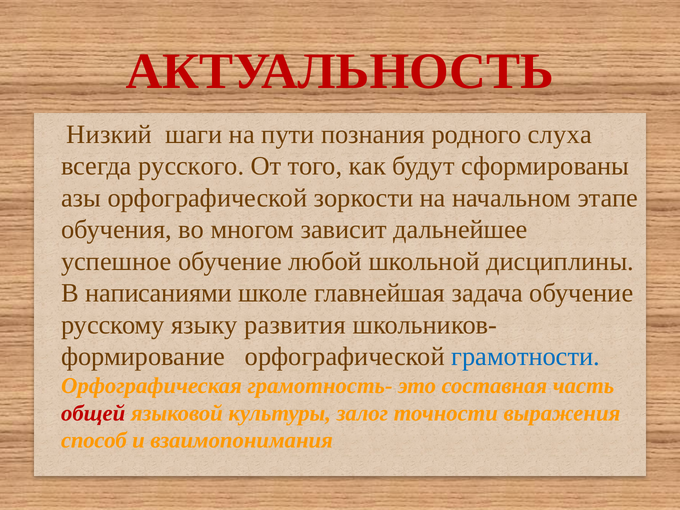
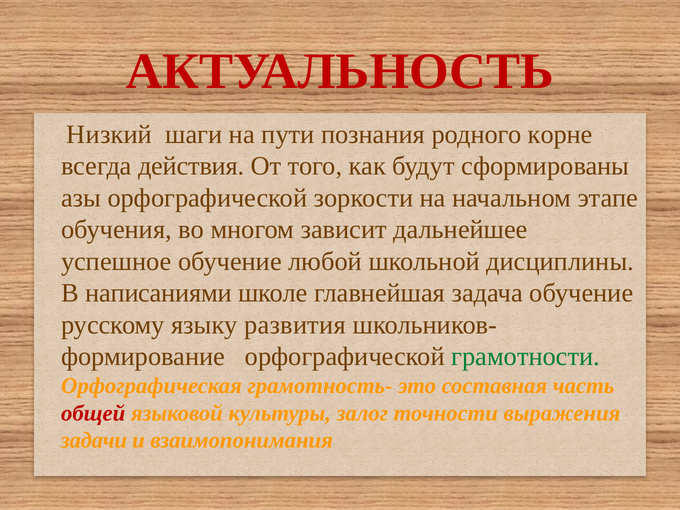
слуха: слуха -> корне
русского: русского -> действия
грамотности colour: blue -> green
способ: способ -> задачи
